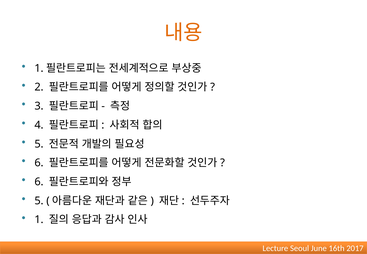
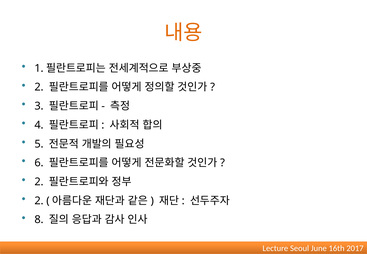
6 at (39, 182): 6 -> 2
5 at (39, 201): 5 -> 2
1 at (39, 220): 1 -> 8
